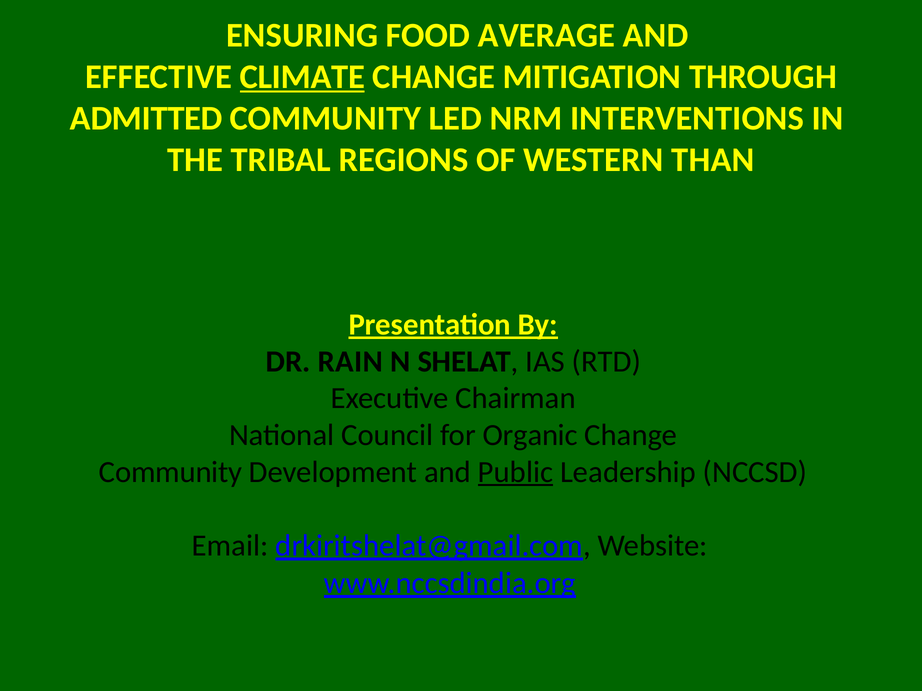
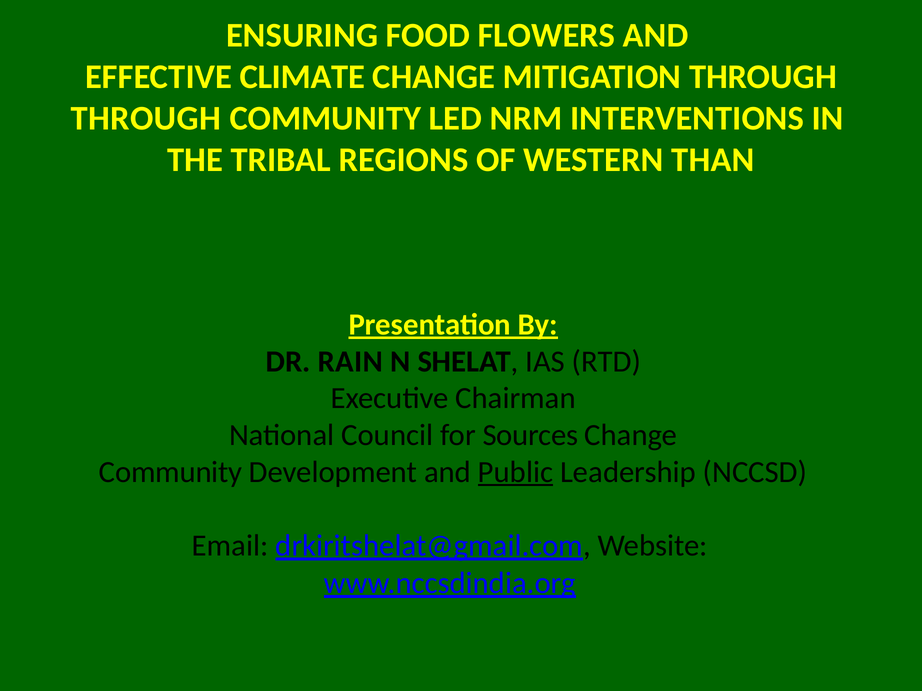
AVERAGE: AVERAGE -> FLOWERS
CLIMATE underline: present -> none
ADMITTED at (146, 118): ADMITTED -> THROUGH
Organic: Organic -> Sources
